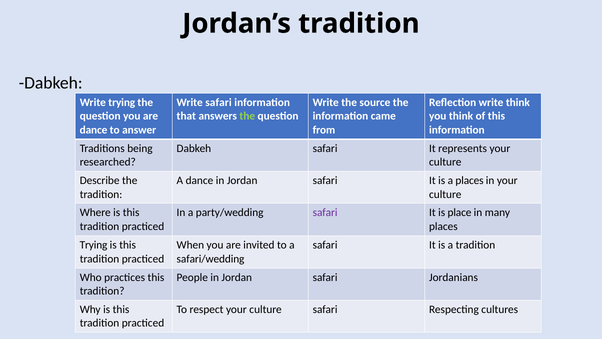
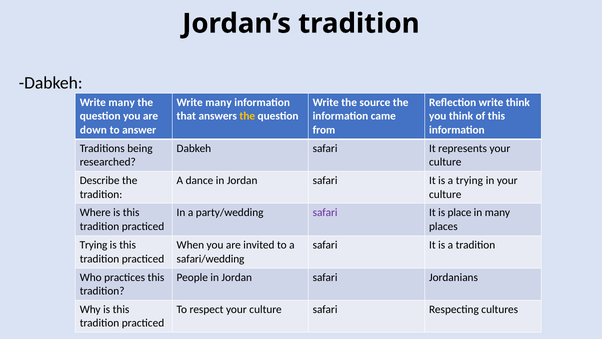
trying at (122, 102): trying -> many
safari at (219, 102): safari -> many
the at (247, 116) colour: light green -> yellow
dance at (94, 130): dance -> down
a places: places -> trying
